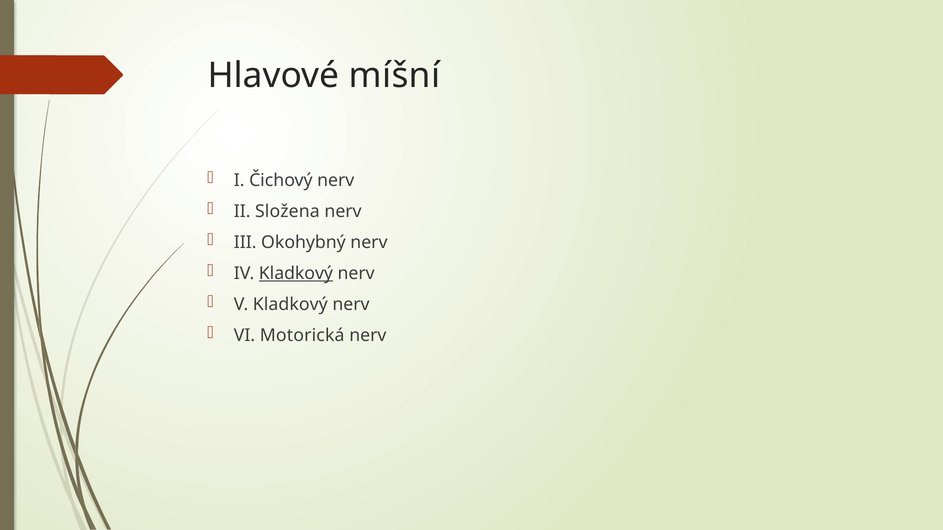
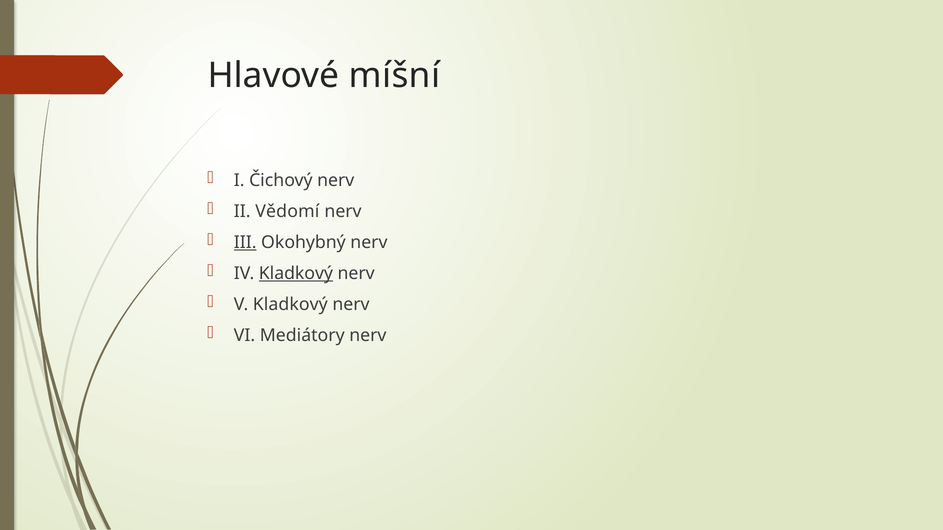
Složena: Složena -> Vědomí
III underline: none -> present
Motorická: Motorická -> Mediátory
